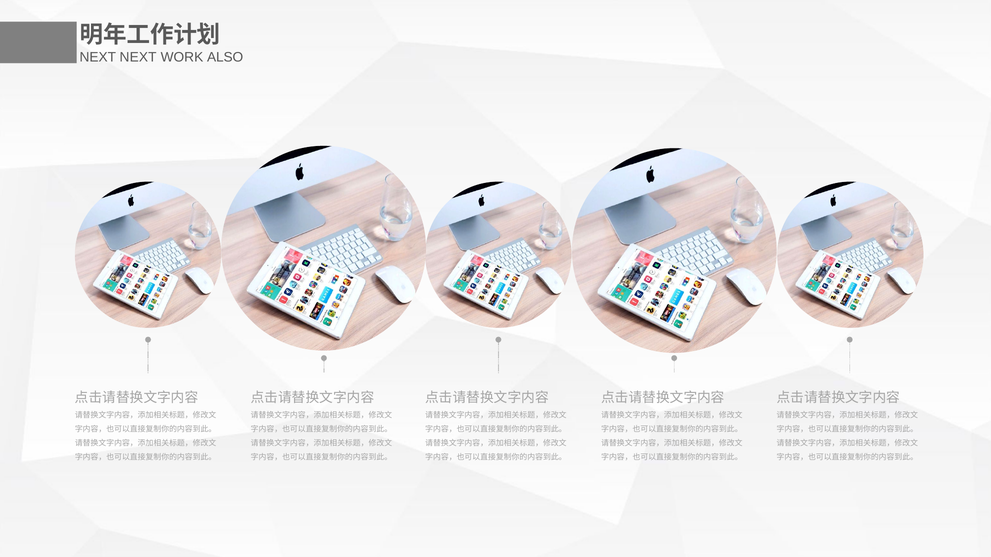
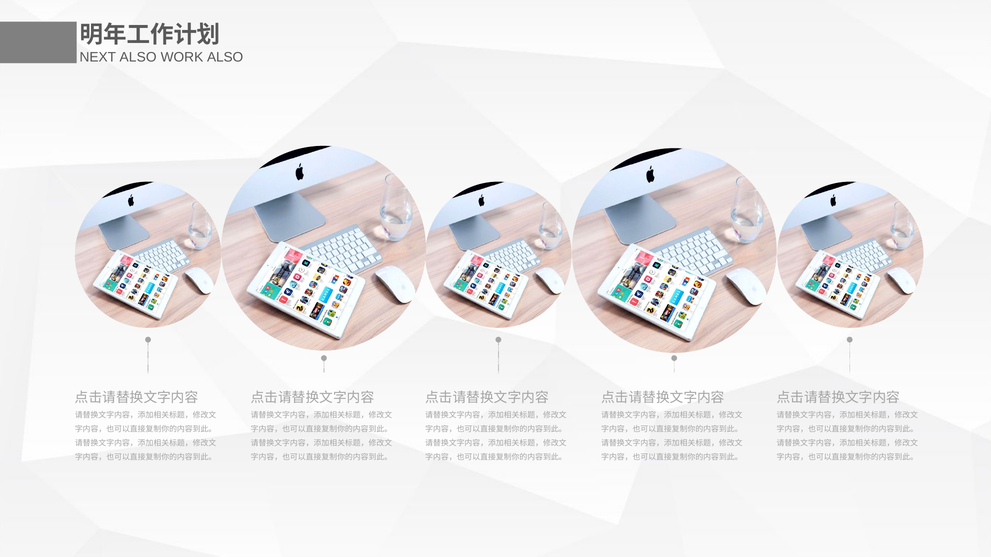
NEXT NEXT: NEXT -> ALSO
